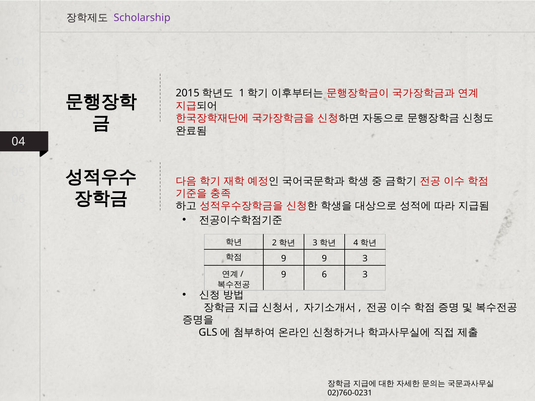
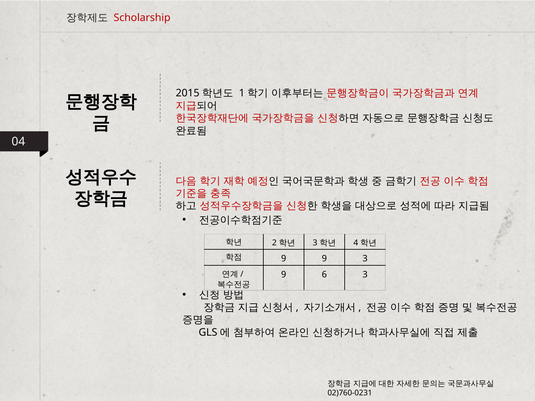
Scholarship colour: purple -> red
